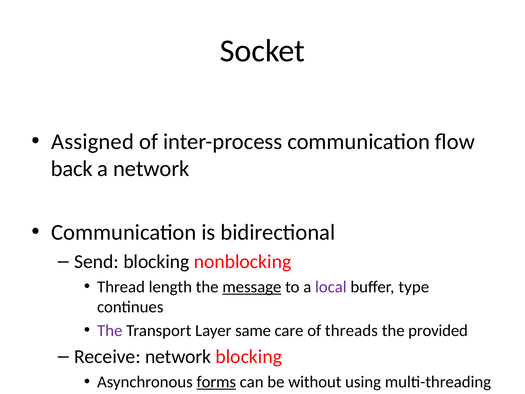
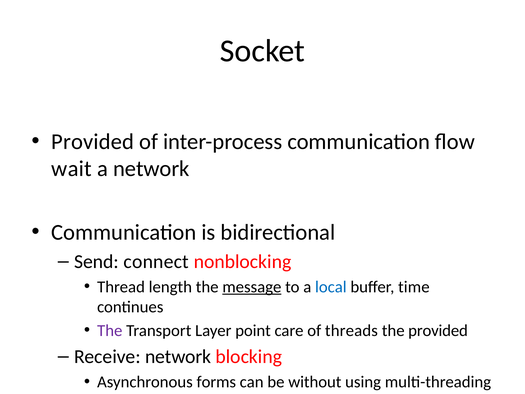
Assigned at (93, 141): Assigned -> Provided
back: back -> wait
Send blocking: blocking -> connect
local colour: purple -> blue
type: type -> time
same: same -> point
forms underline: present -> none
